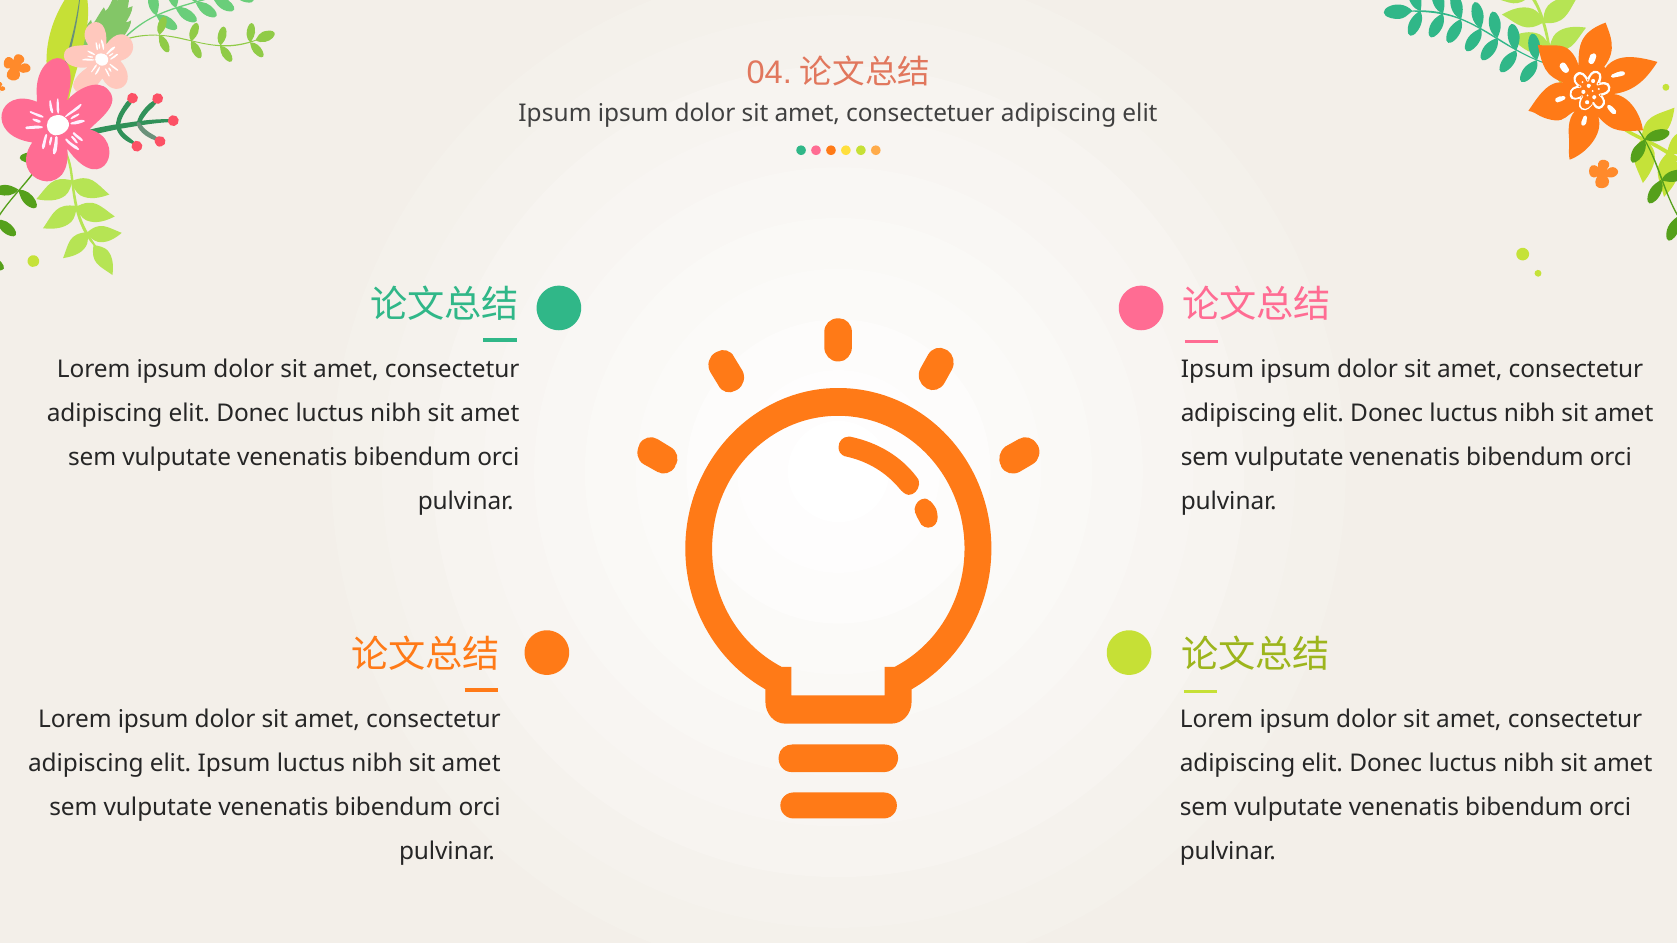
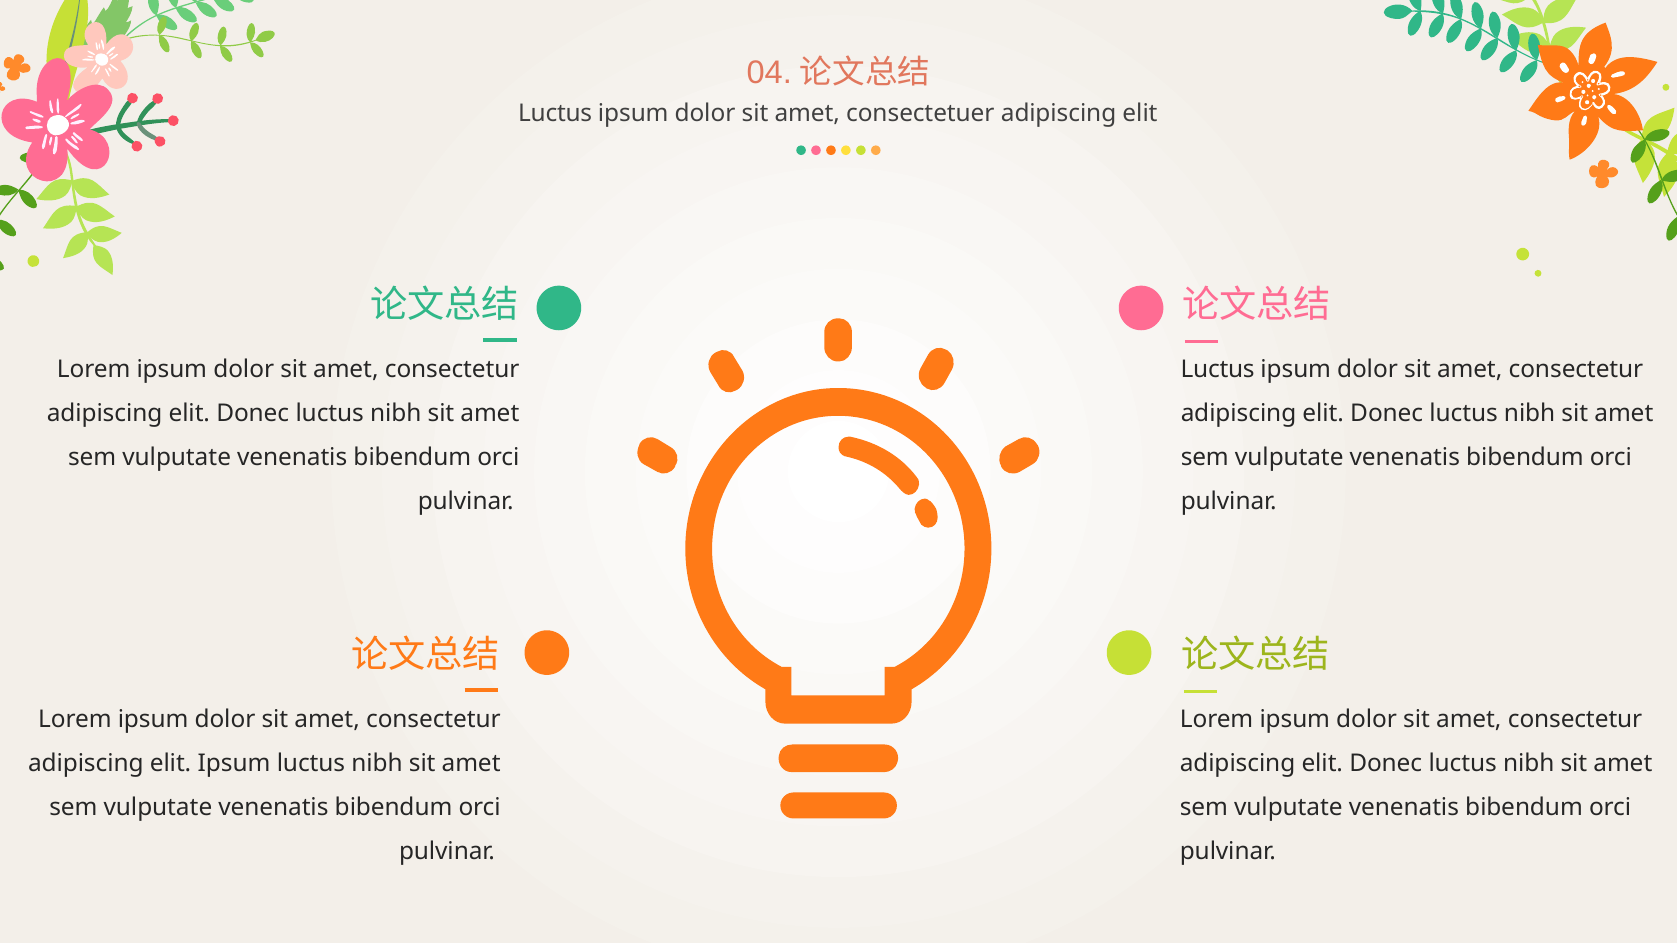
Ipsum at (555, 114): Ipsum -> Luctus
Ipsum at (1217, 370): Ipsum -> Luctus
